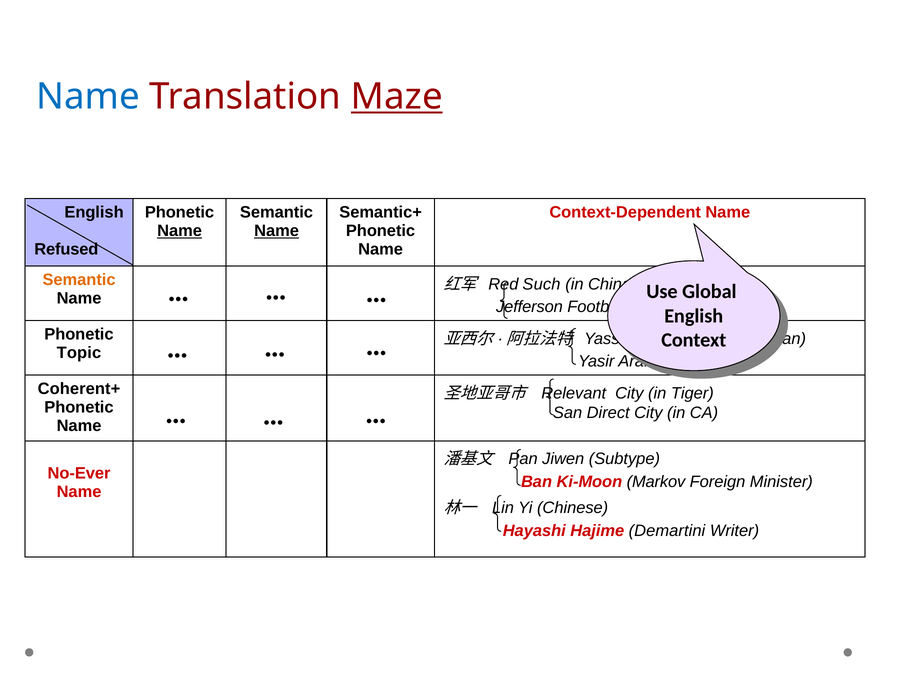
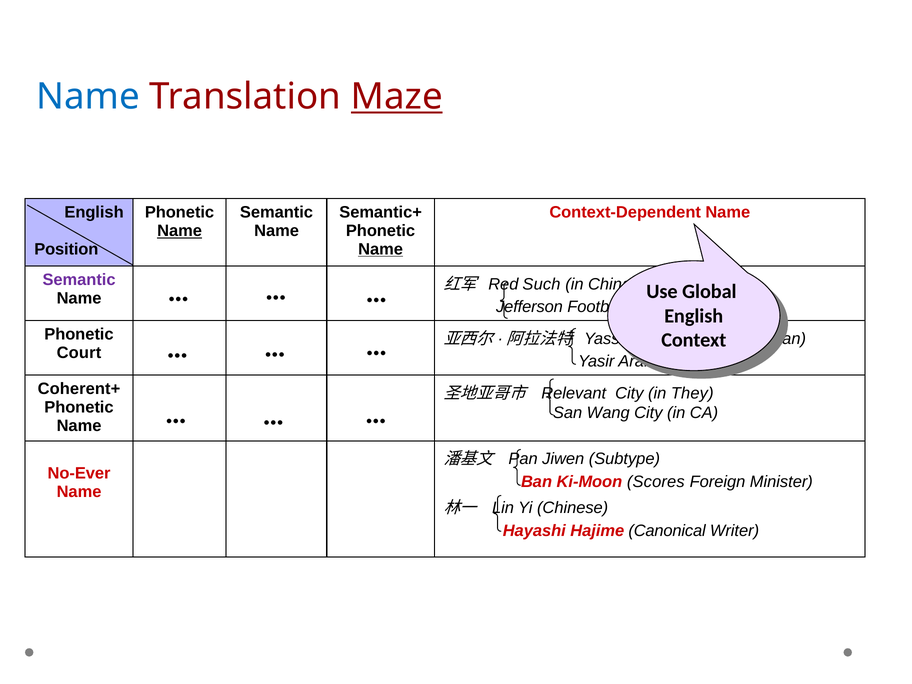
Name at (277, 231) underline: present -> none
Refused: Refused -> Position
Name at (381, 249) underline: none -> present
Semantic at (79, 280) colour: orange -> purple
Topic: Topic -> Court
Tiger: Tiger -> They
Direct: Direct -> Wang
Markov: Markov -> Scores
Demartini: Demartini -> Canonical
